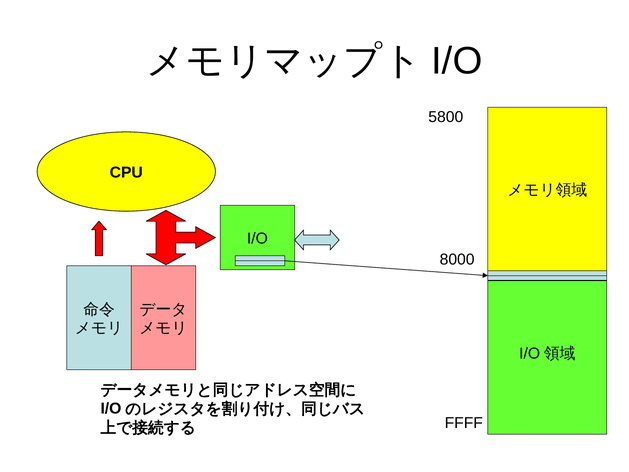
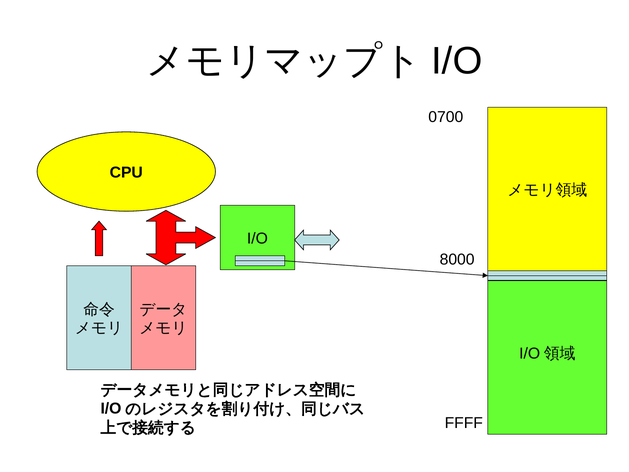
5800: 5800 -> 0700
